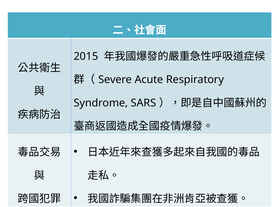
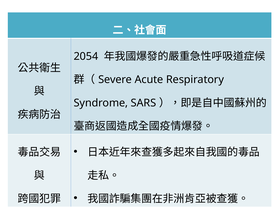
2015: 2015 -> 2054
